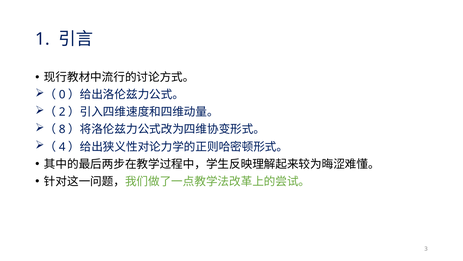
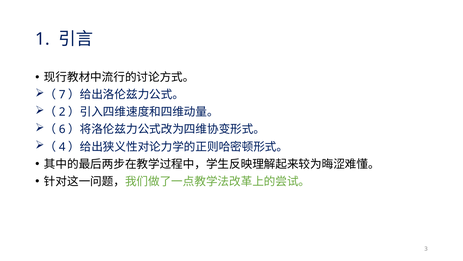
0: 0 -> 7
8: 8 -> 6
